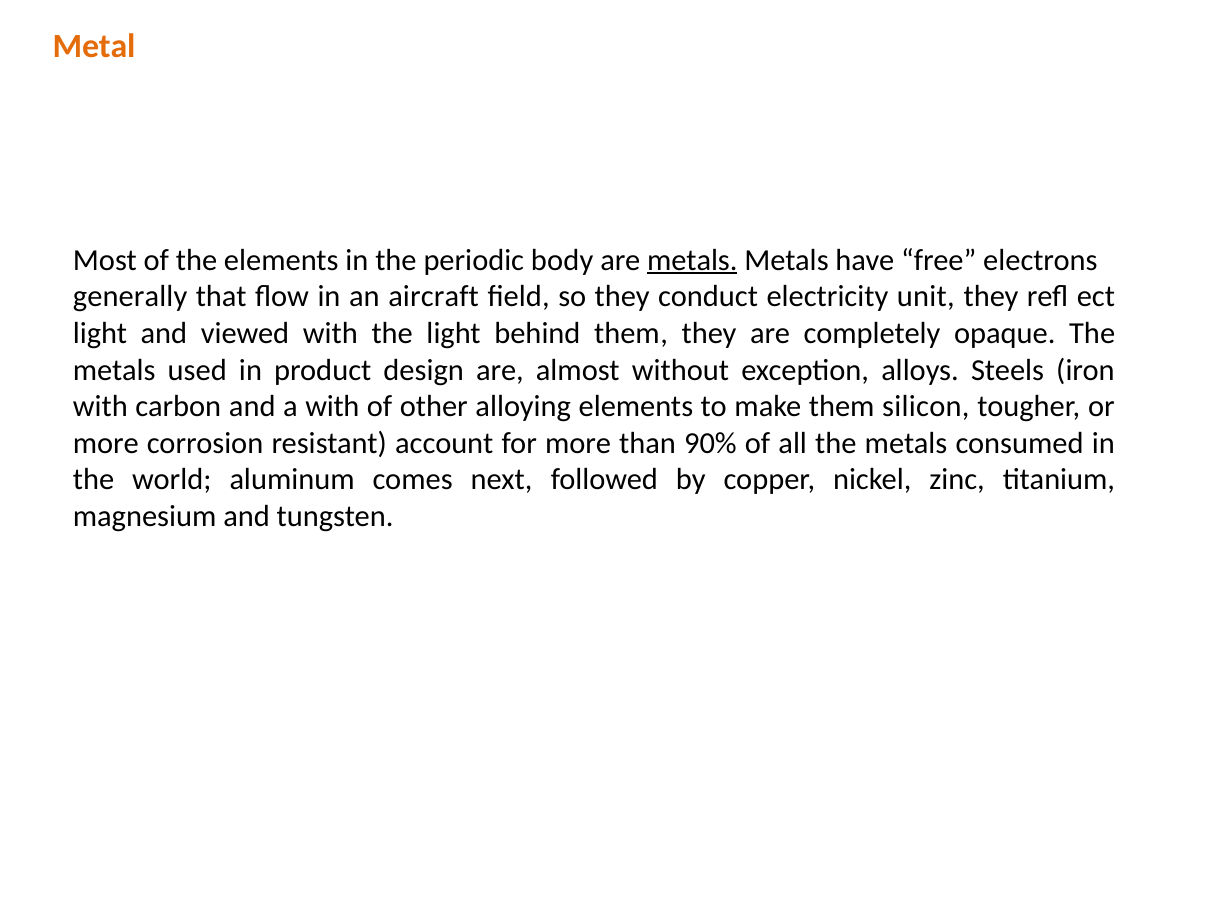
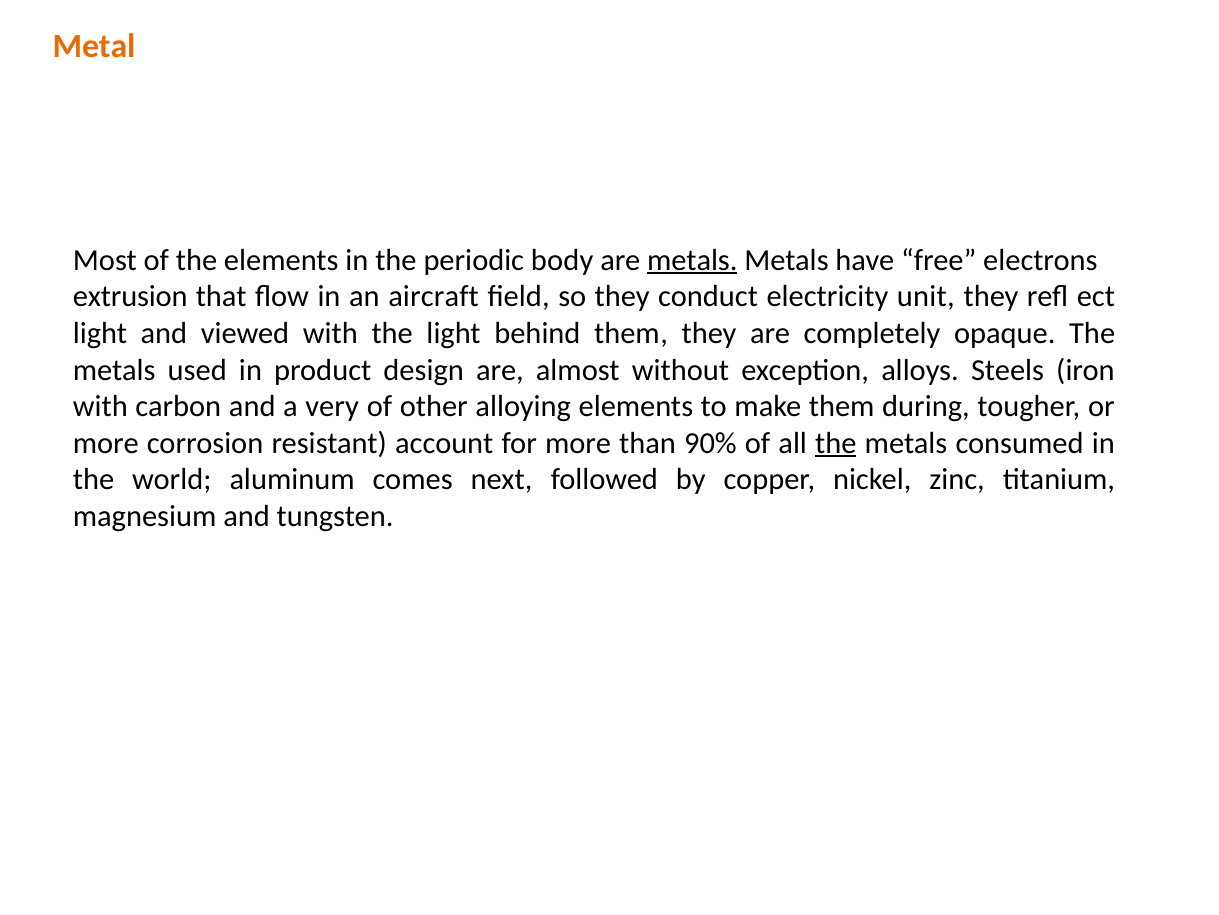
generally: generally -> extrusion
a with: with -> very
silicon: silicon -> during
the at (836, 443) underline: none -> present
